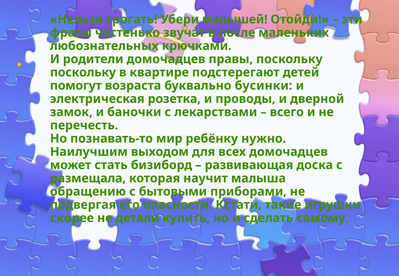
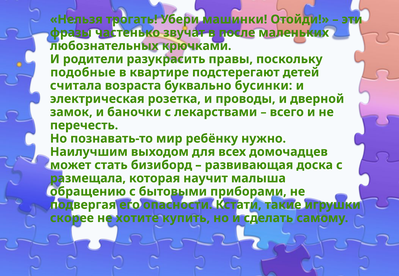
малышей: малышей -> машинки
родители домочадцев: домочадцев -> разукрасить
поскольку at (83, 72): поскольку -> подобные
помогут: помогут -> считала
детали: детали -> хотите
